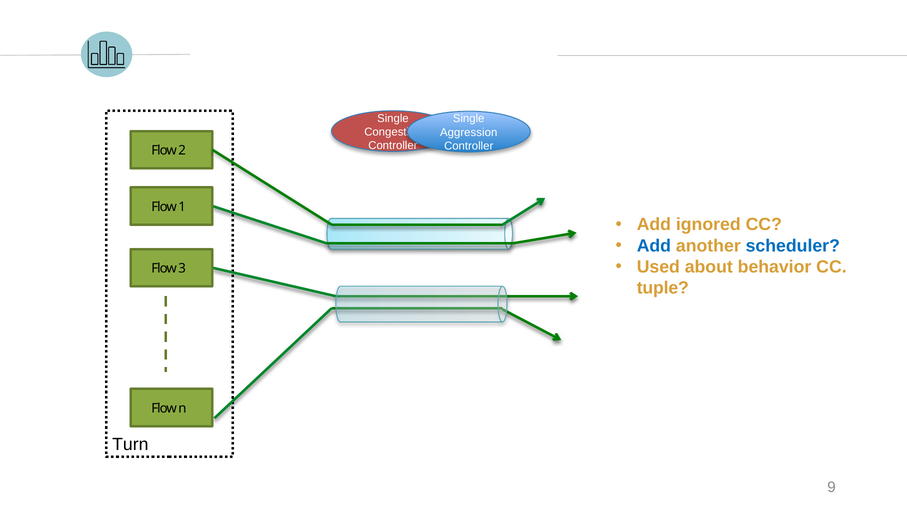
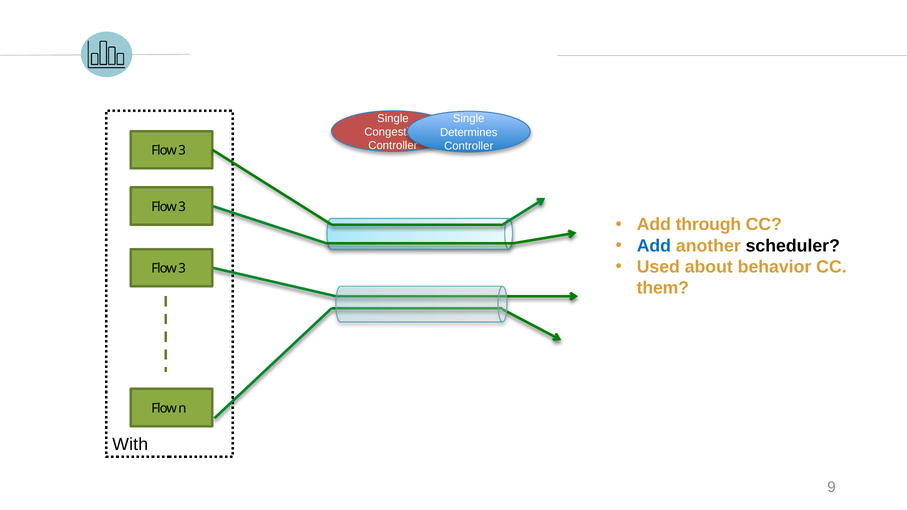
Aggression: Aggression -> Determines
2 at (182, 151): 2 -> 3
1 at (182, 207): 1 -> 3
ignored: ignored -> through
scheduler colour: blue -> black
tuple: tuple -> them
Turn: Turn -> With
